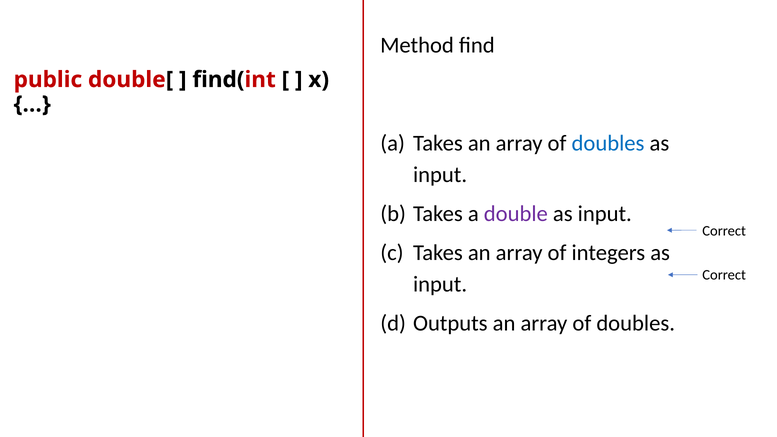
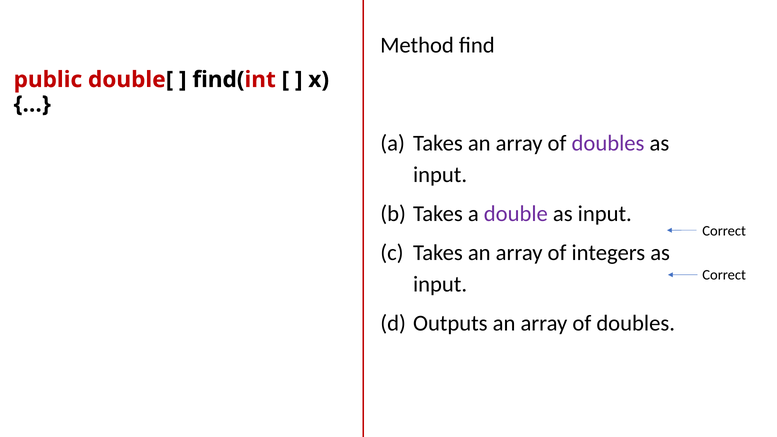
doubles at (608, 143) colour: blue -> purple
